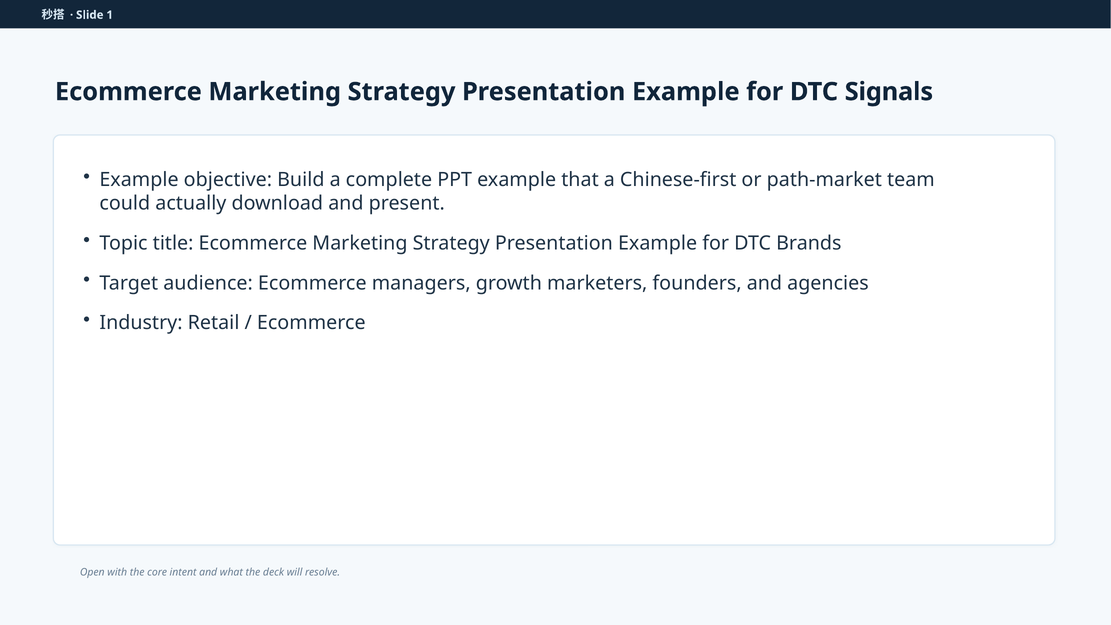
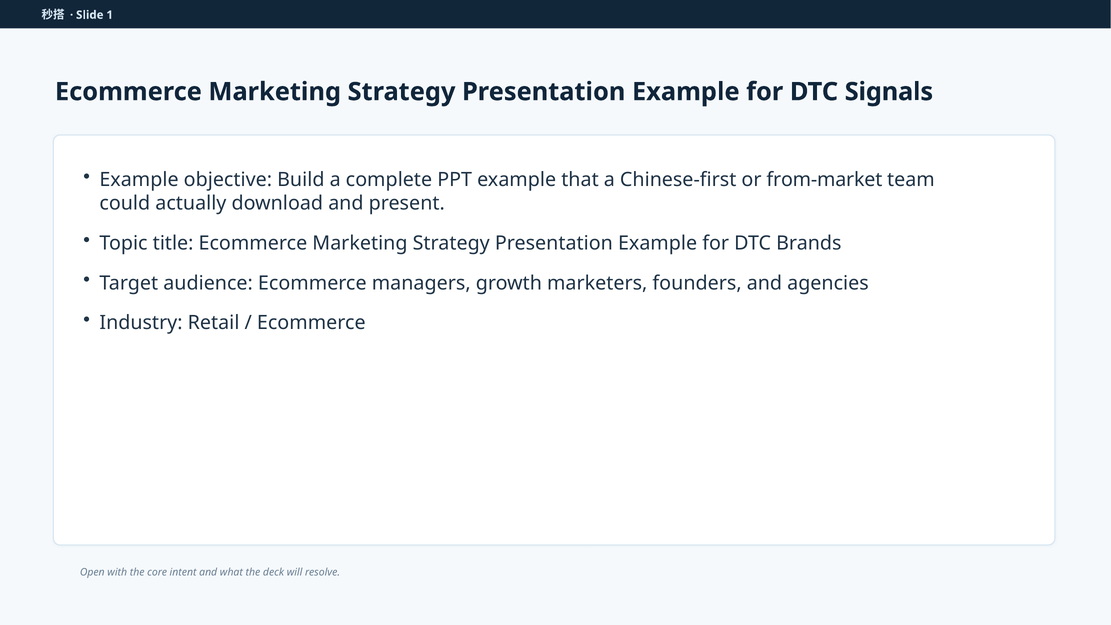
path-market: path-market -> from-market
